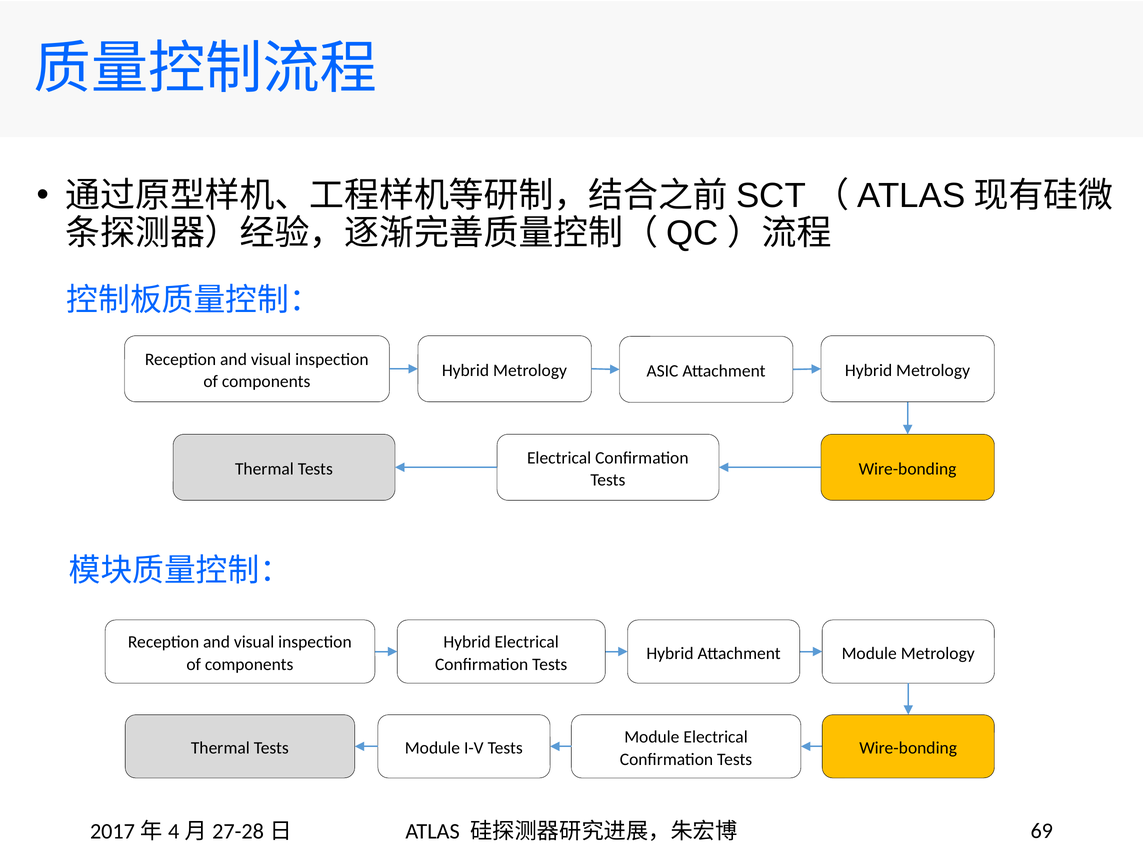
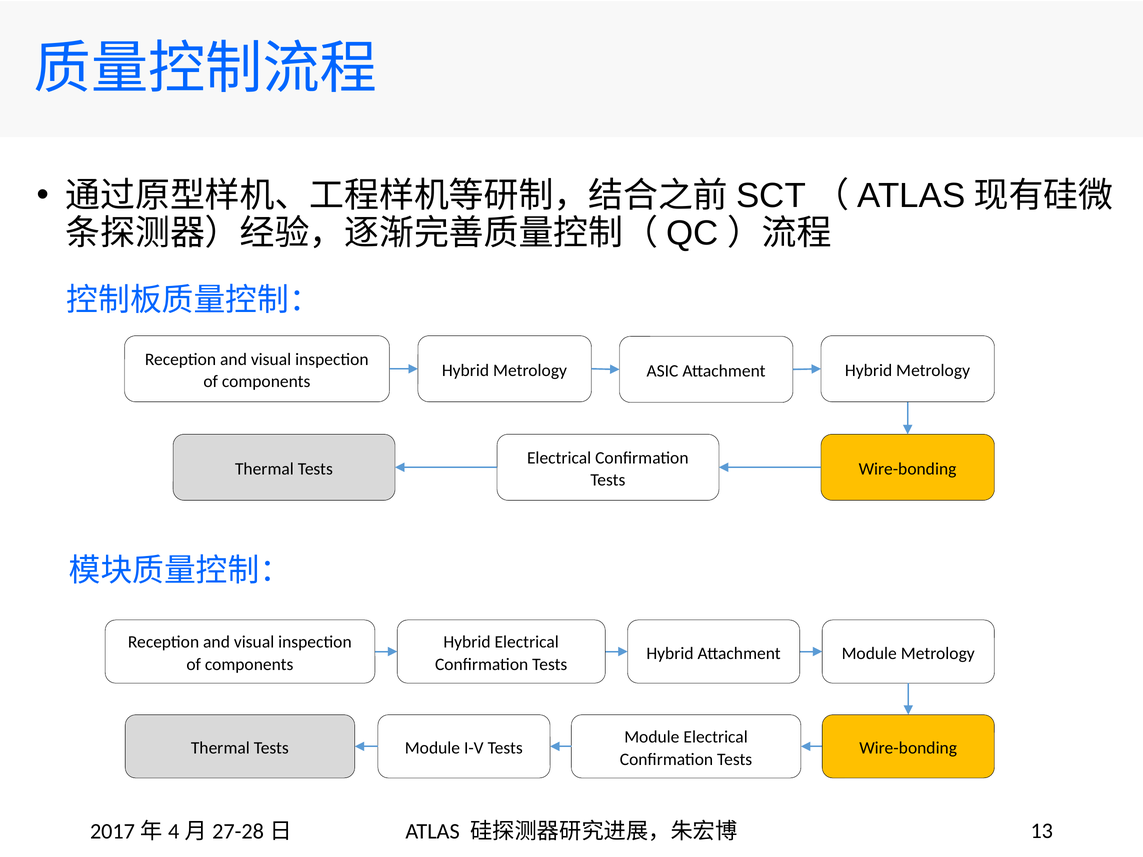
69: 69 -> 13
